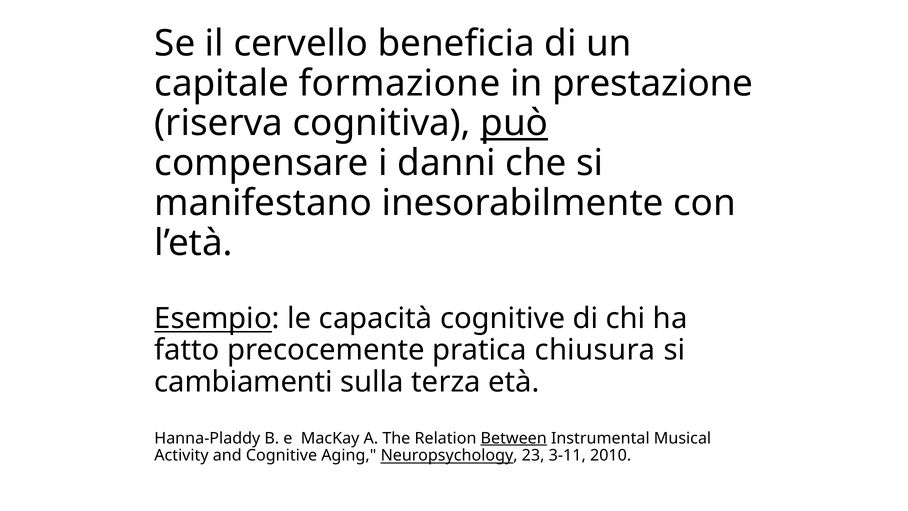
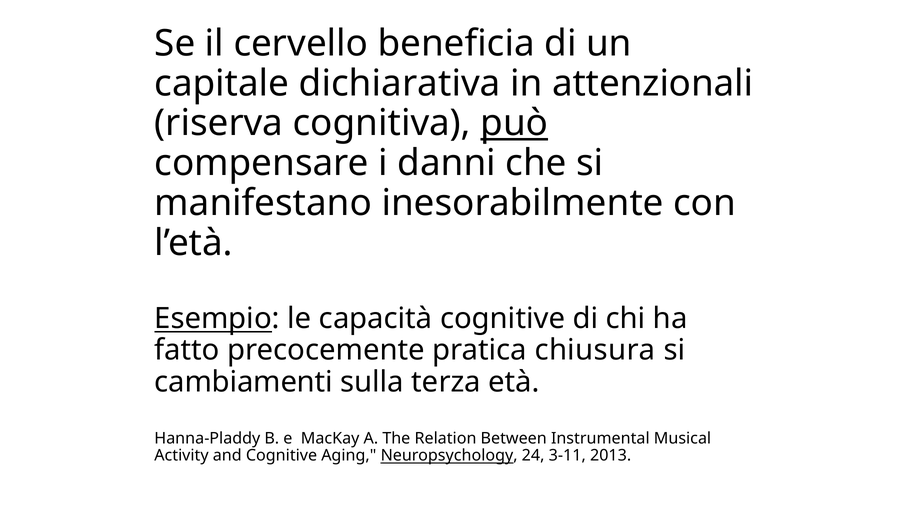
formazione: formazione -> dichiarativa
prestazione: prestazione -> attenzionali
Between underline: present -> none
23: 23 -> 24
2010: 2010 -> 2013
